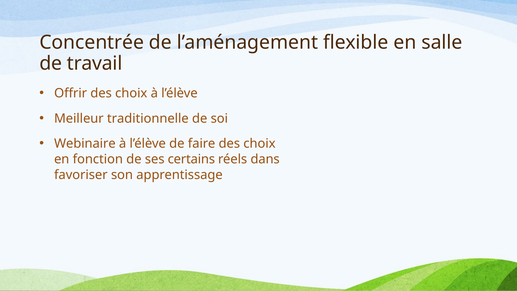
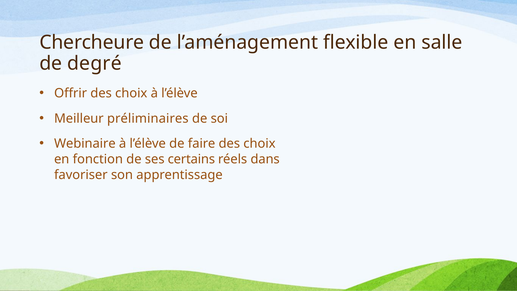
Concentrée: Concentrée -> Chercheure
travail: travail -> degré
traditionnelle: traditionnelle -> préliminaires
